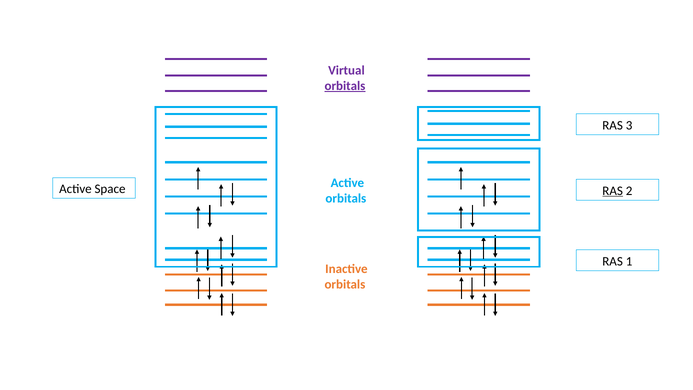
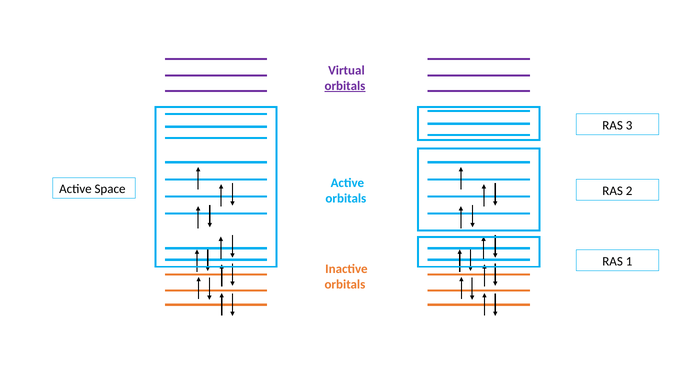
RAS at (613, 191) underline: present -> none
